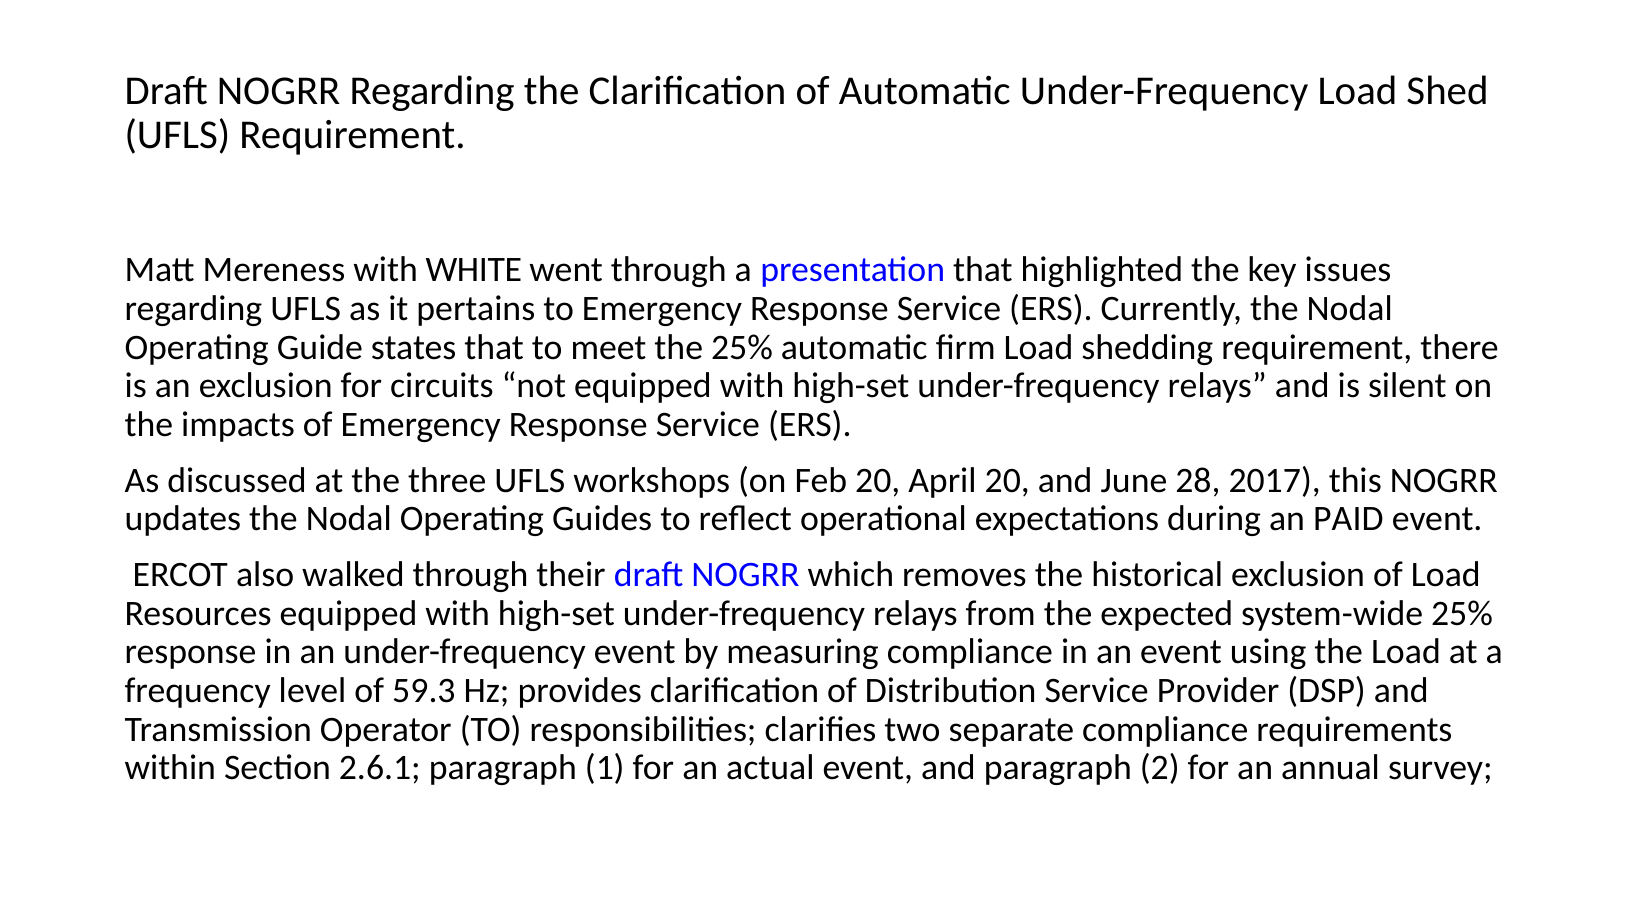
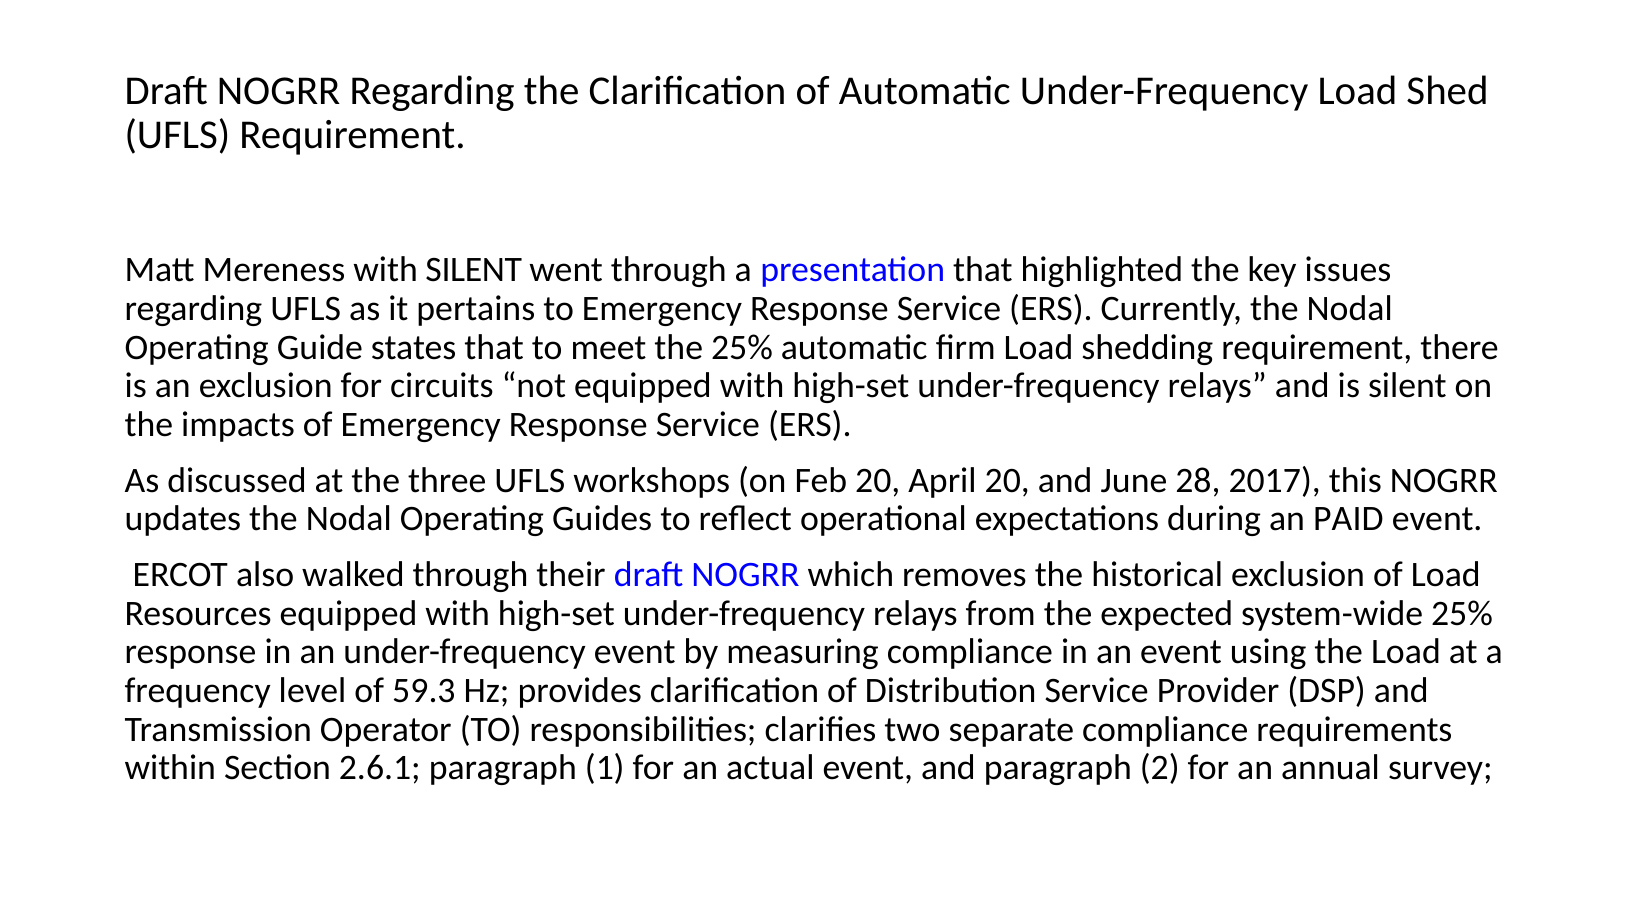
with WHITE: WHITE -> SILENT
